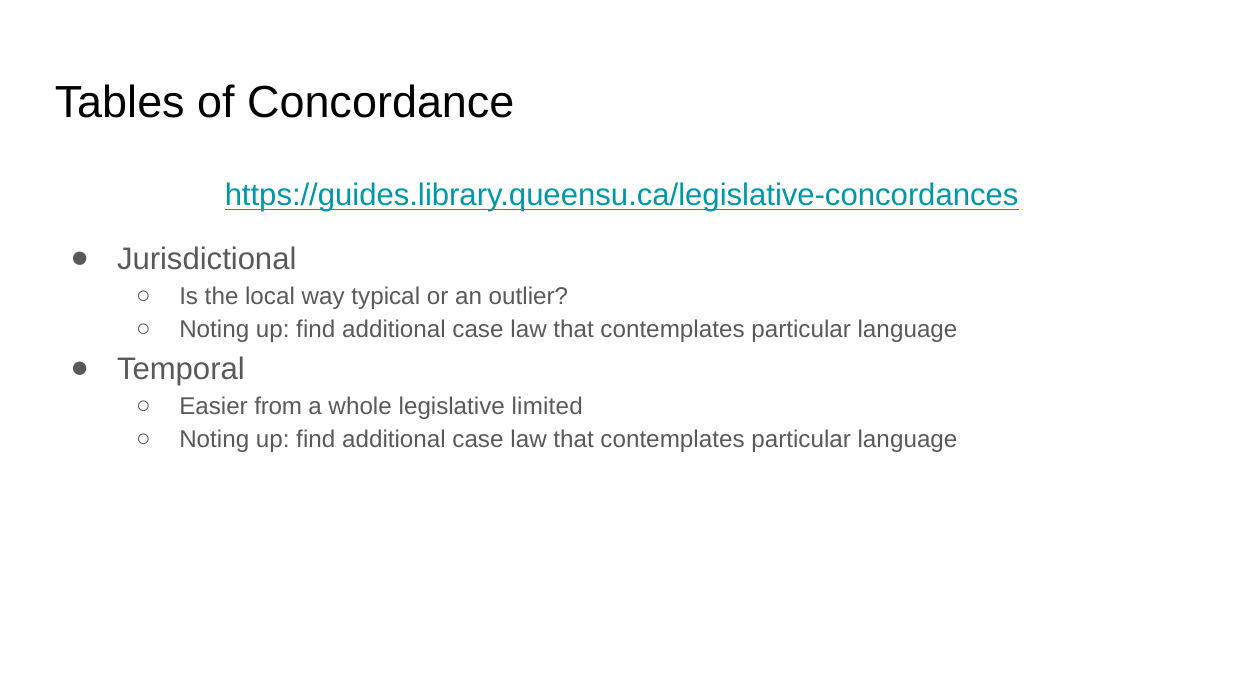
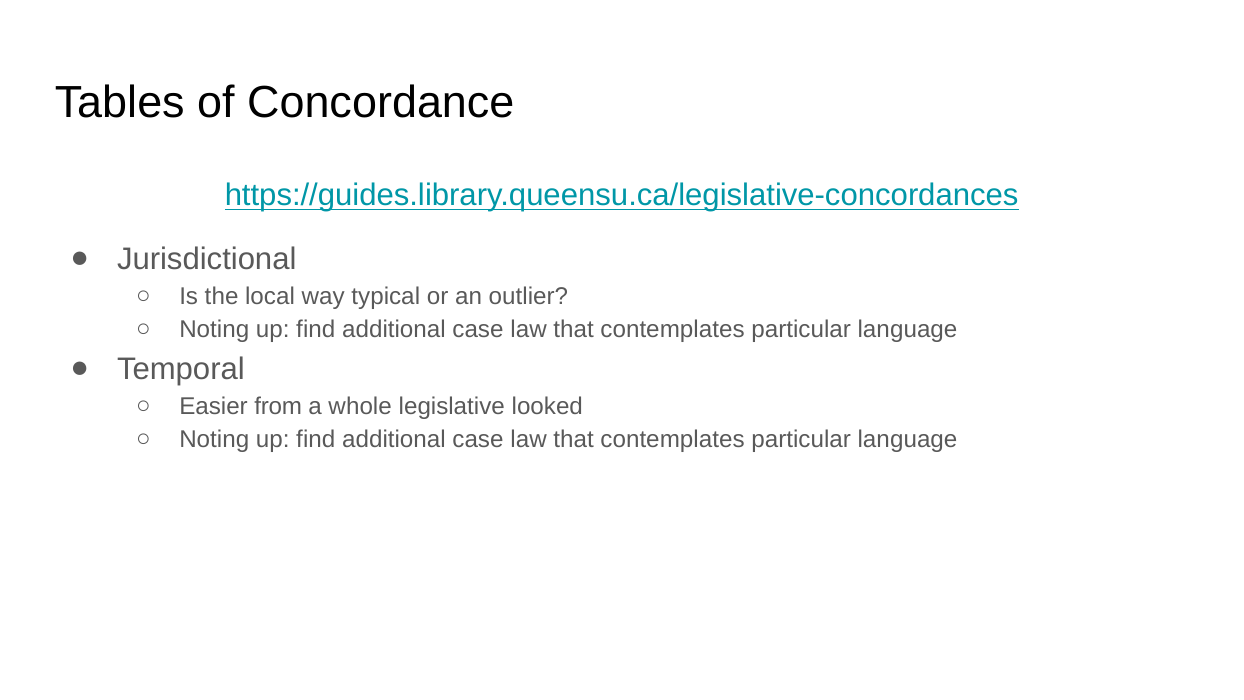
limited: limited -> looked
